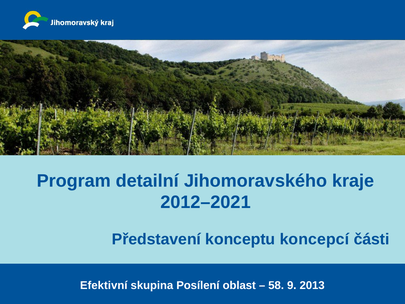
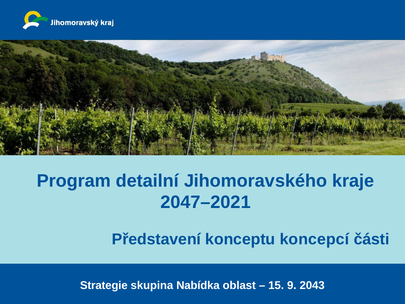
2012–2021: 2012–2021 -> 2047–2021
Efektivní: Efektivní -> Strategie
Posílení: Posílení -> Nabídka
58: 58 -> 15
2013: 2013 -> 2043
